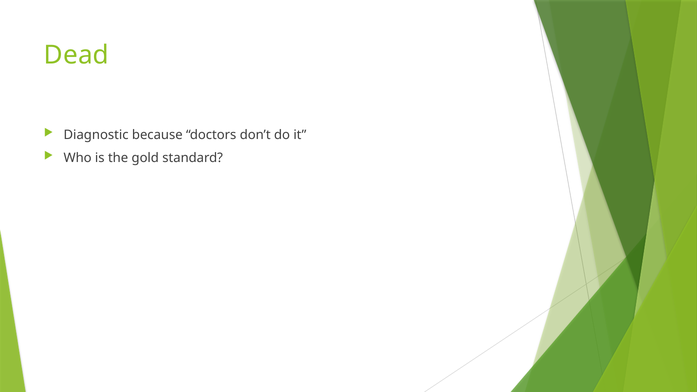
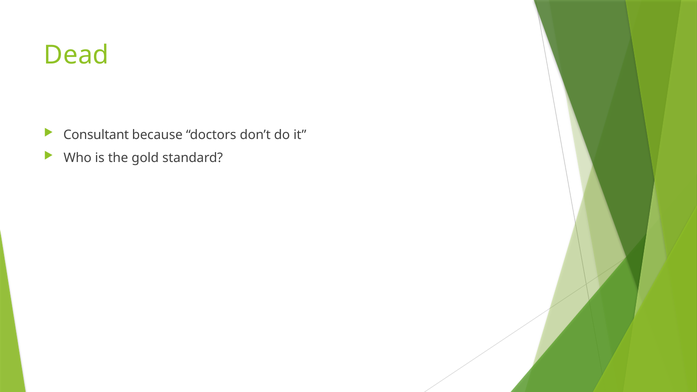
Diagnostic: Diagnostic -> Consultant
